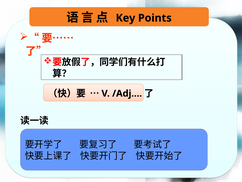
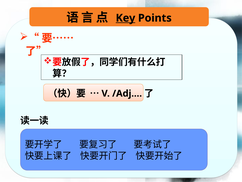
Key underline: none -> present
